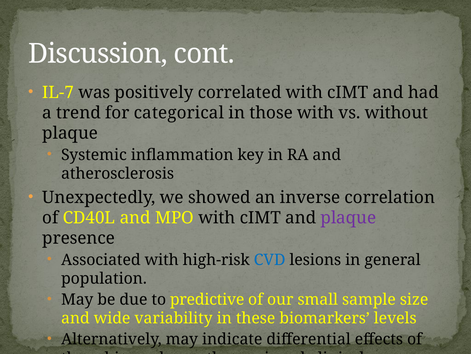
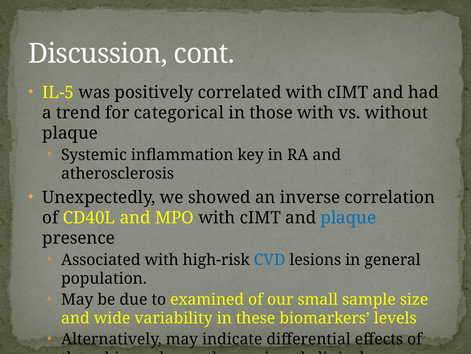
IL-7: IL-7 -> IL-5
plaque at (348, 217) colour: purple -> blue
predictive: predictive -> examined
